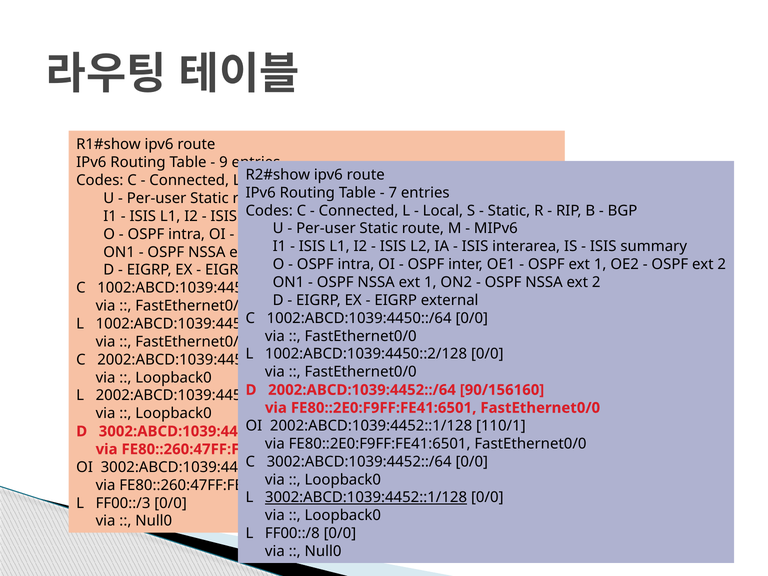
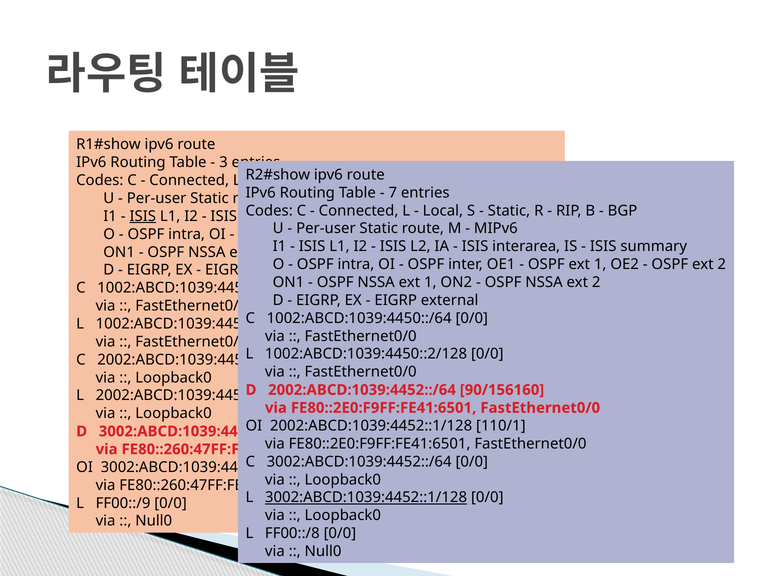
9: 9 -> 3
ISIS at (143, 216) underline: none -> present
FF00::/3: FF00::/3 -> FF00::/9
